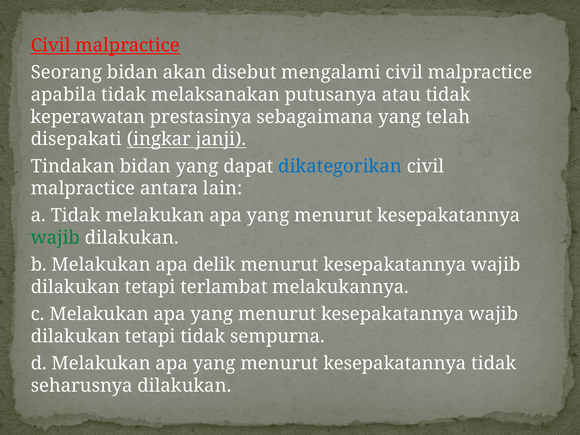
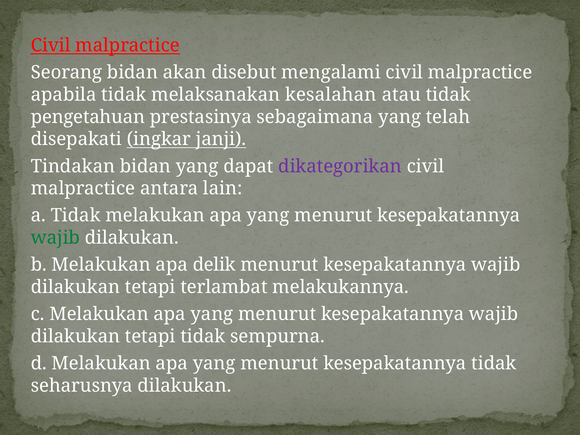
putusanya: putusanya -> kesalahan
keperawatan: keperawatan -> pengetahuan
dikategorikan colour: blue -> purple
